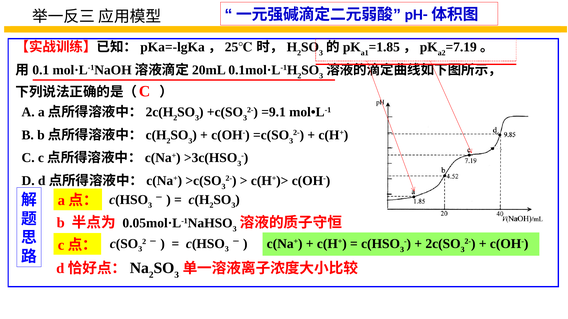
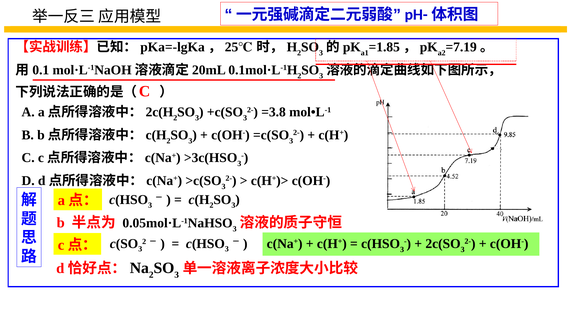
=9.1: =9.1 -> =3.8
